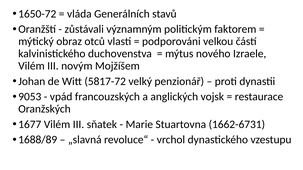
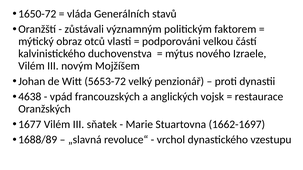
5817-72: 5817-72 -> 5653-72
9053: 9053 -> 4638
1662-6731: 1662-6731 -> 1662-1697
